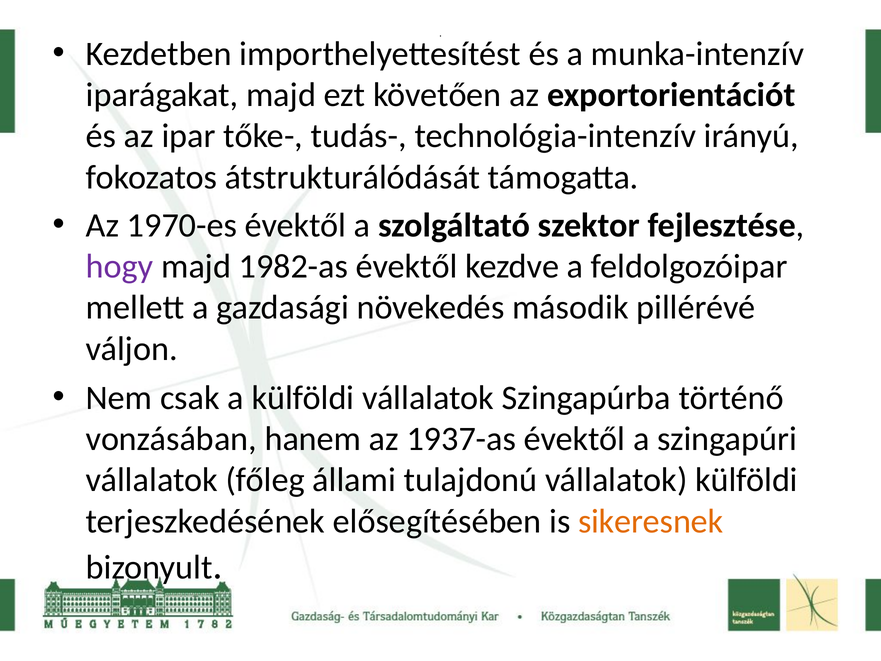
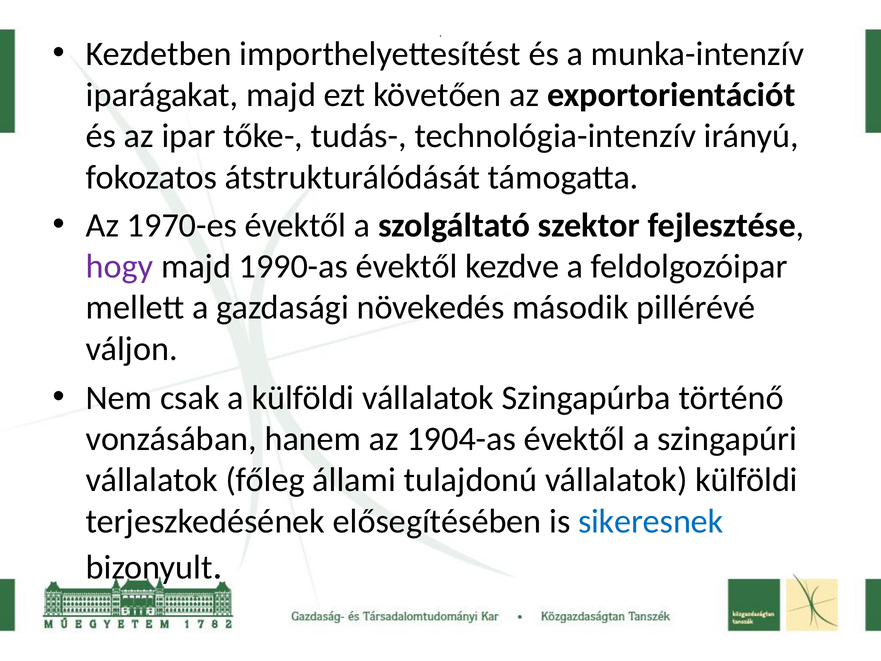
1982-as: 1982-as -> 1990-as
1937-as: 1937-as -> 1904-as
sikeresnek colour: orange -> blue
